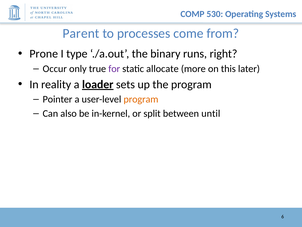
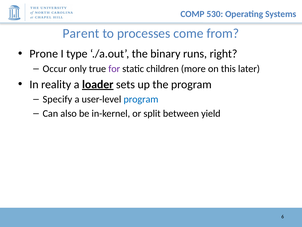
allocate: allocate -> children
Pointer: Pointer -> Specify
program at (141, 99) colour: orange -> blue
until: until -> yield
